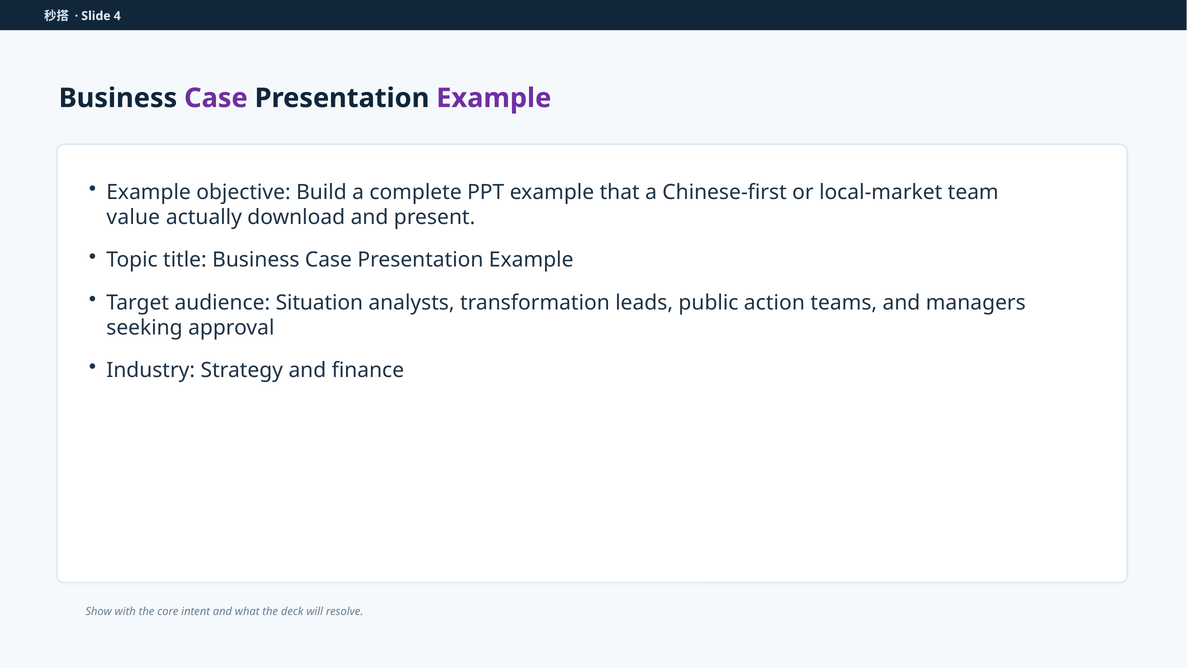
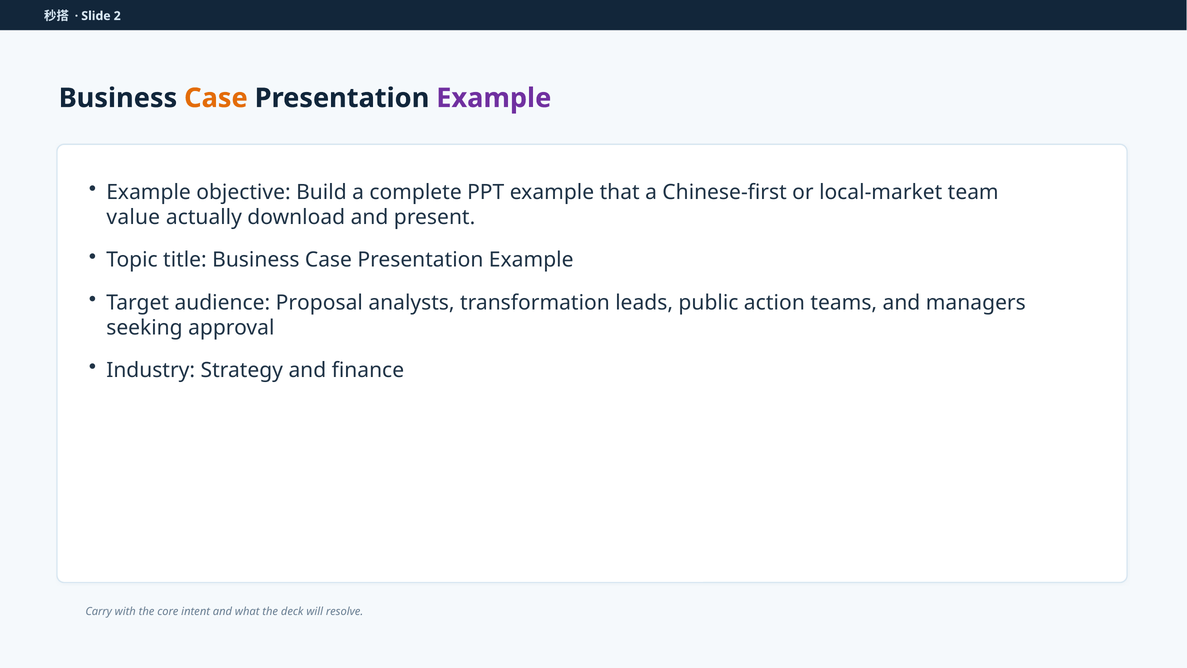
4: 4 -> 2
Case at (216, 98) colour: purple -> orange
Situation: Situation -> Proposal
Show: Show -> Carry
